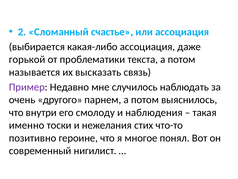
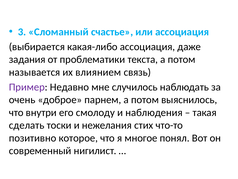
2: 2 -> 3
горькой: горькой -> задания
высказать: высказать -> влиянием
другого: другого -> доброе
именно: именно -> сделать
героине: героине -> которое
